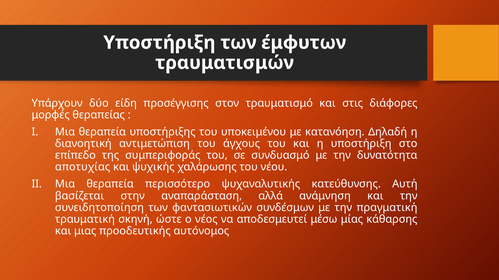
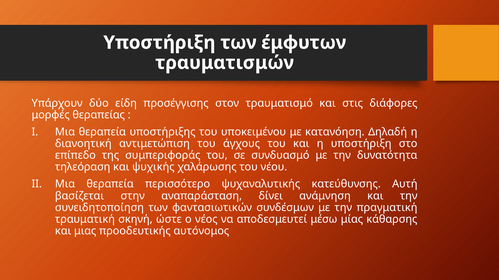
αποτυχίας: αποτυχίας -> τηλεόραση
αλλά: αλλά -> δίνει
